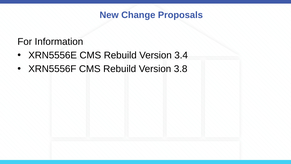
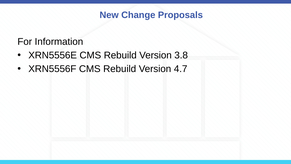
3.4: 3.4 -> 3.8
3.8: 3.8 -> 4.7
